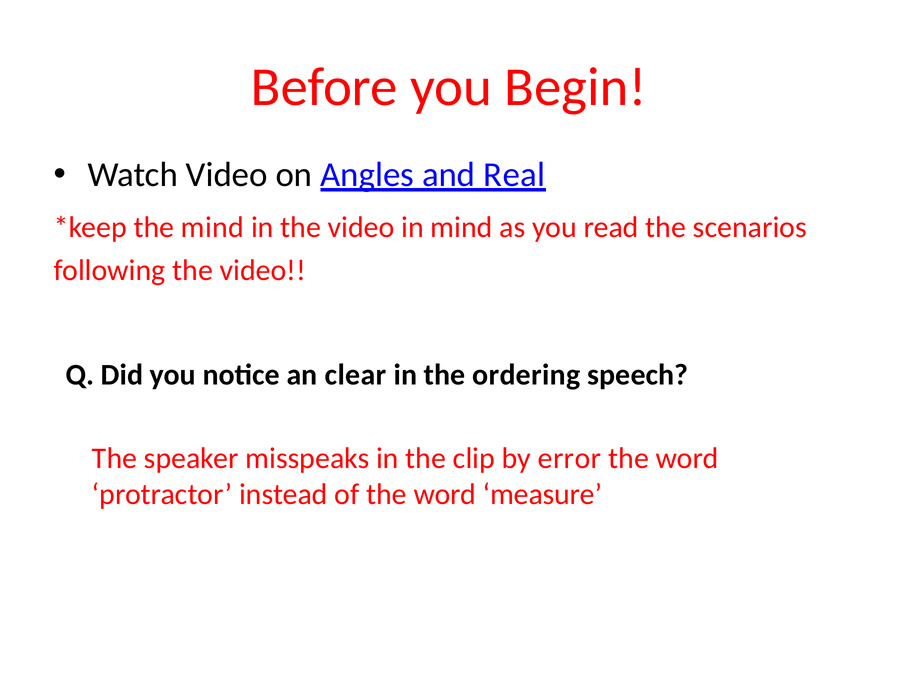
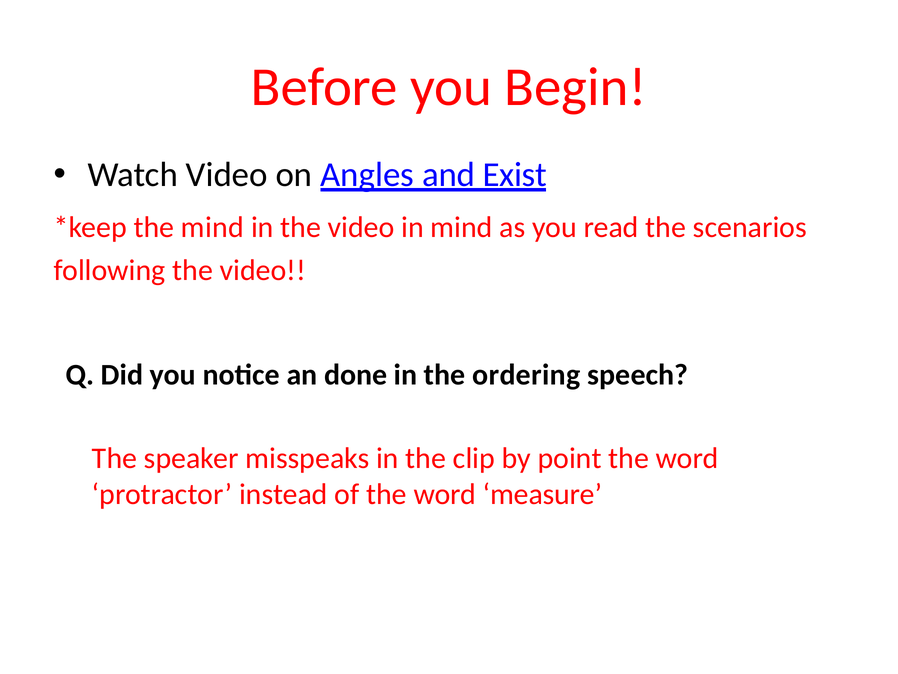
Real: Real -> Exist
clear: clear -> done
error: error -> point
